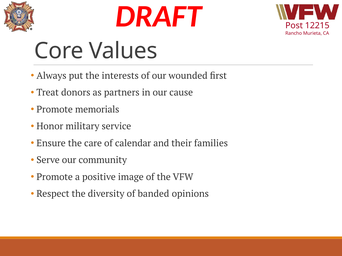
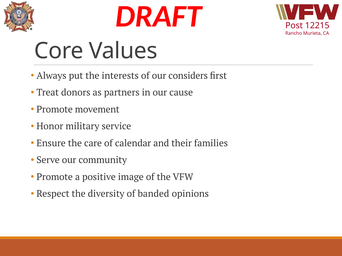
wounded: wounded -> considers
memorials: memorials -> movement
